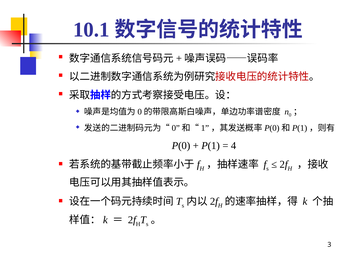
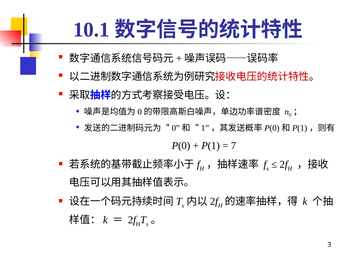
4: 4 -> 7
